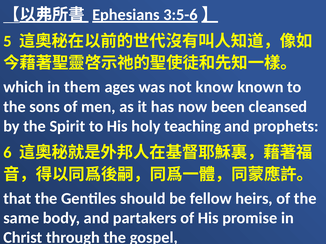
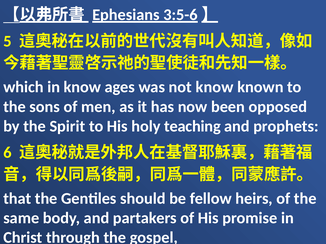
in them: them -> know
cleansed: cleansed -> opposed
